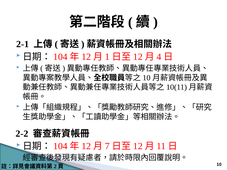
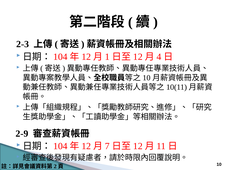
2-1: 2-1 -> 2-3
2-2: 2-2 -> 2-9
